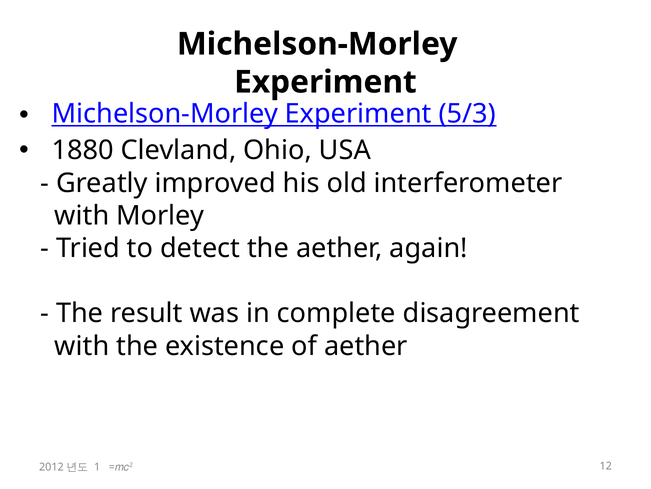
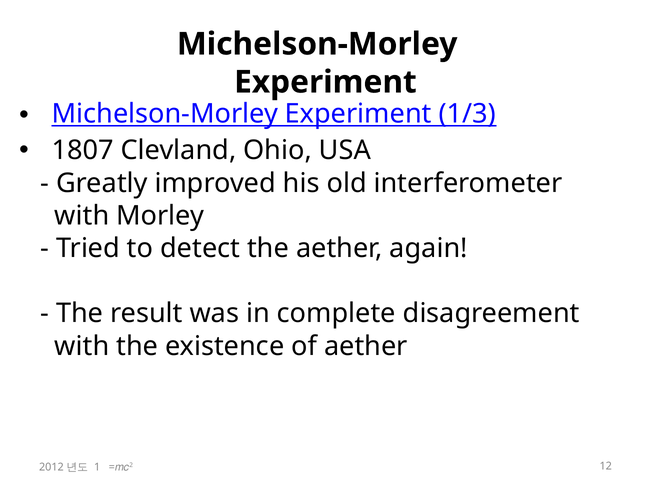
5/3: 5/3 -> 1/3
1880: 1880 -> 1807
